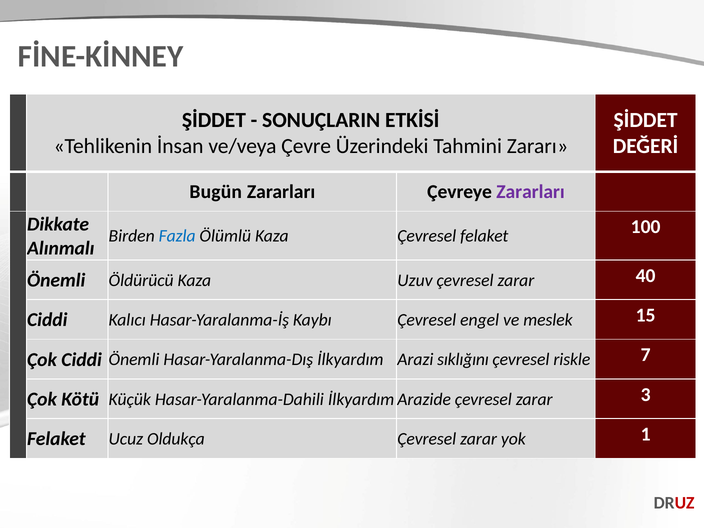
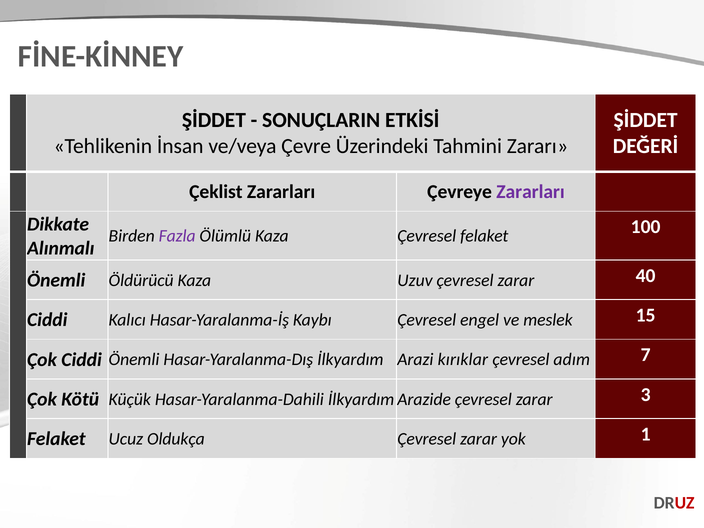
Bugün: Bugün -> Çeklist
Fazla colour: blue -> purple
sıklığını: sıklığını -> kırıklar
riskle: riskle -> adım
